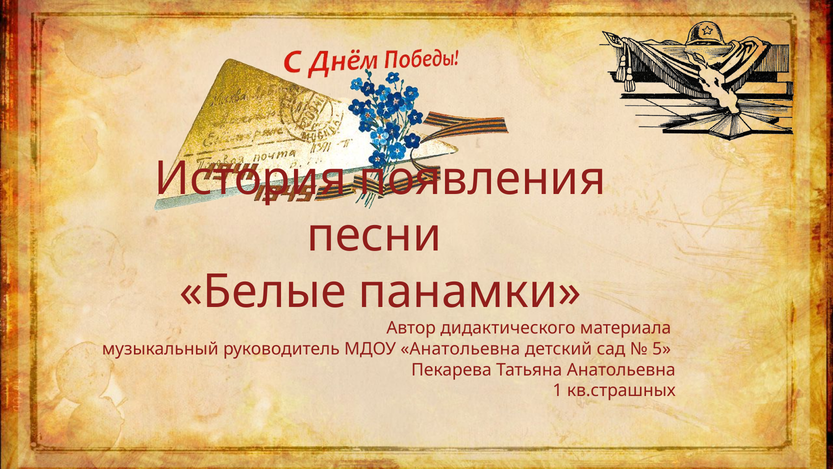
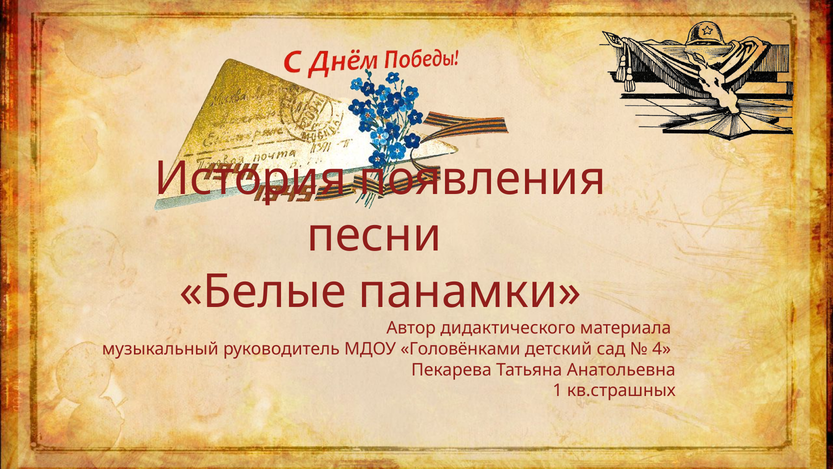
МДОУ Анатольевна: Анатольевна -> Головёнками
5: 5 -> 4
